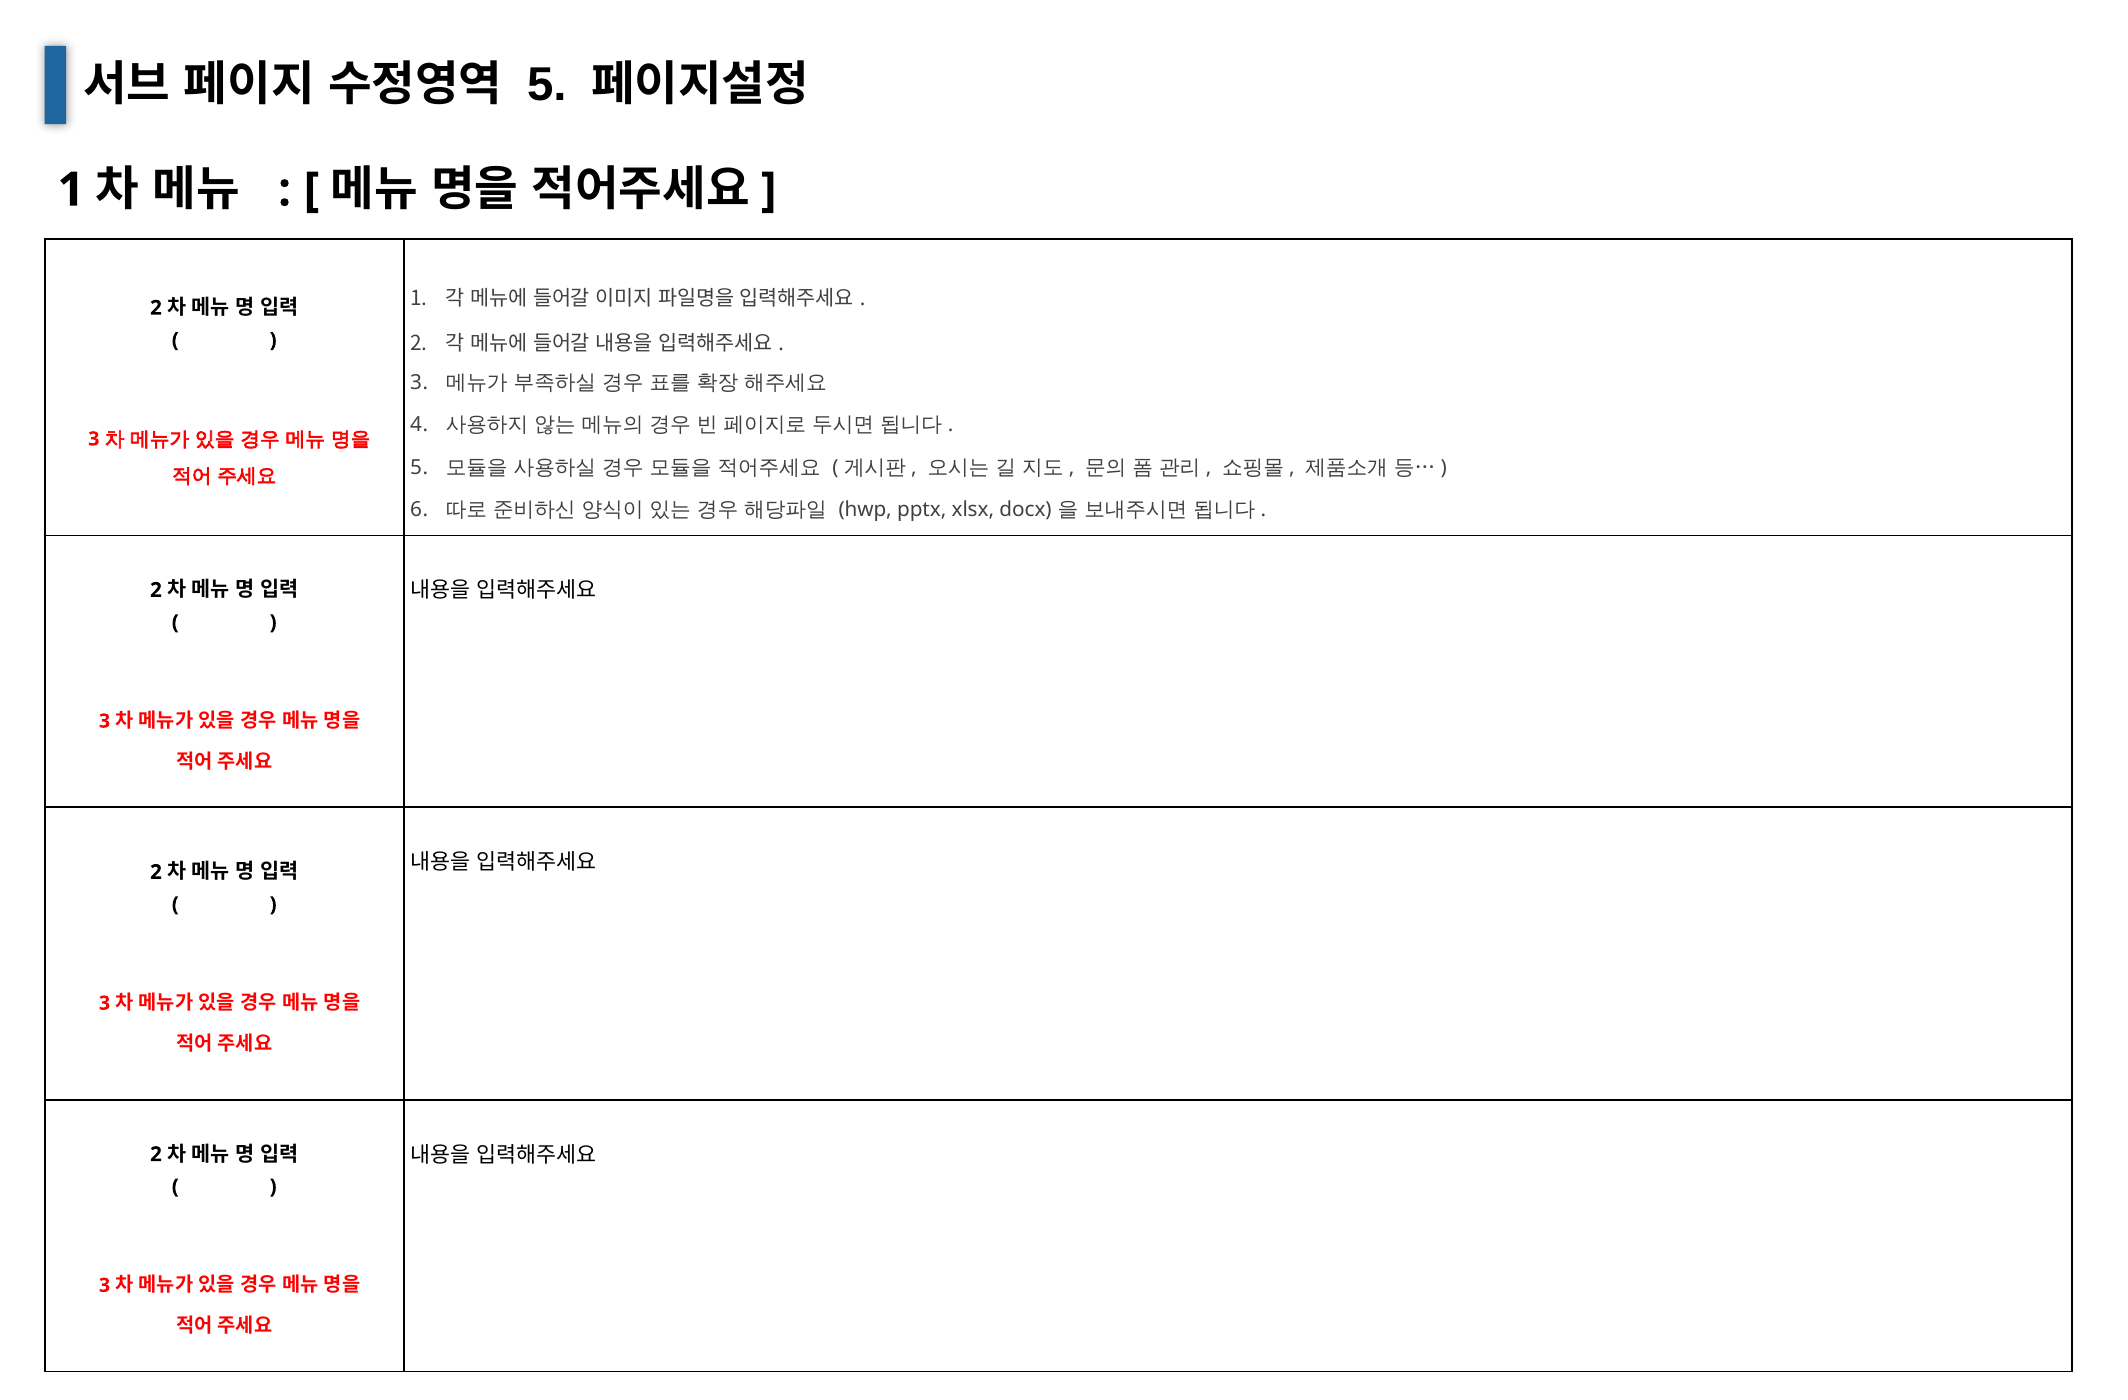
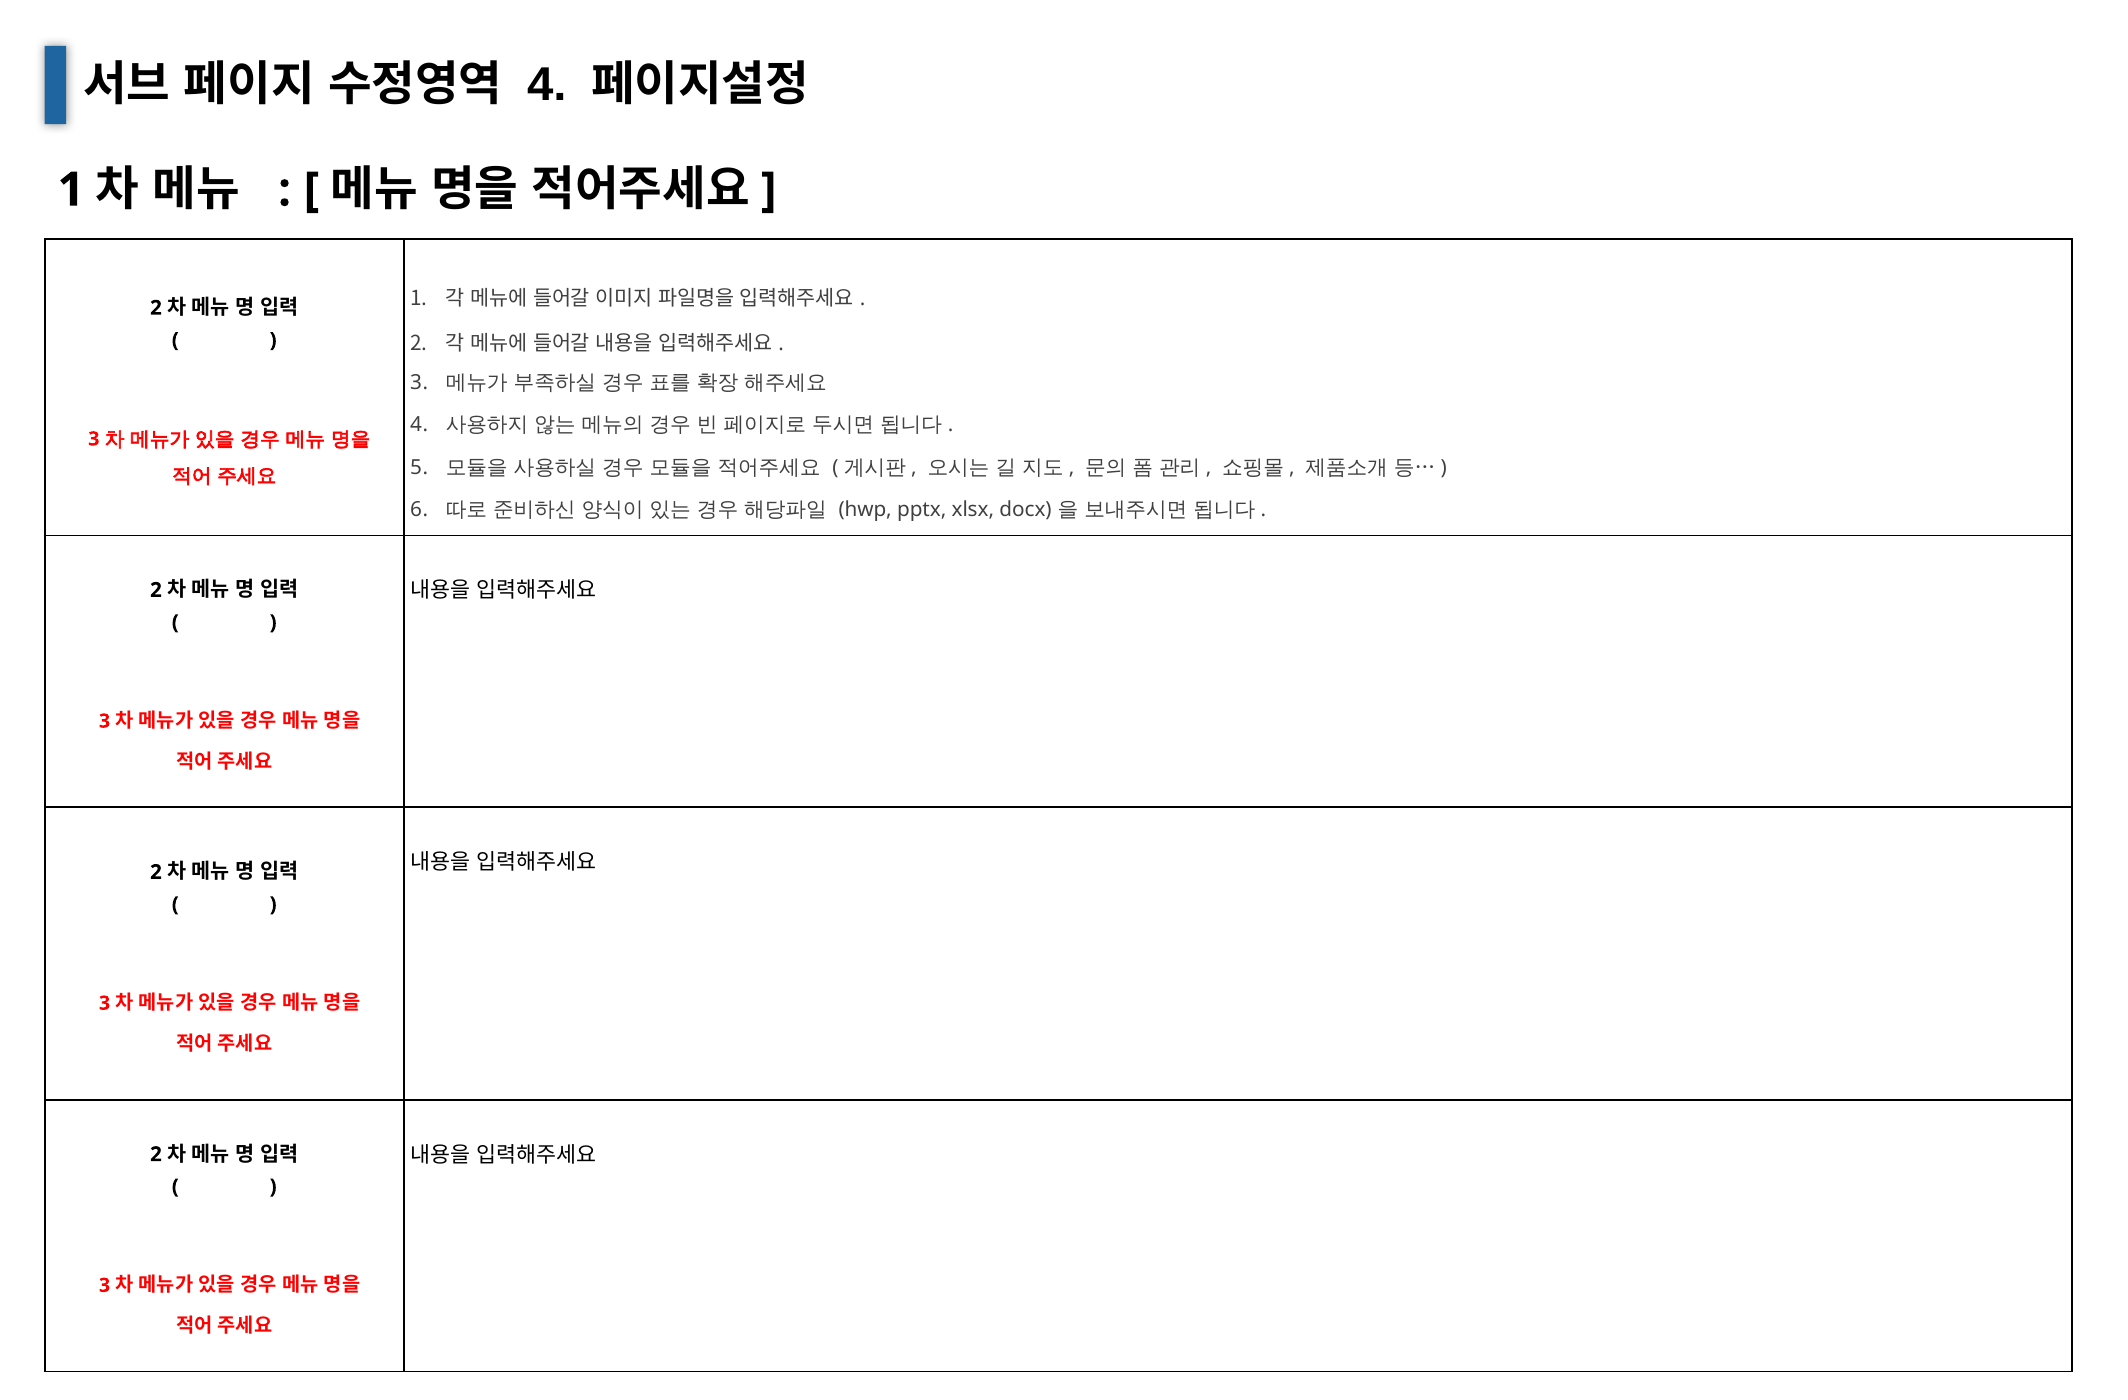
5 at (547, 85): 5 -> 4
